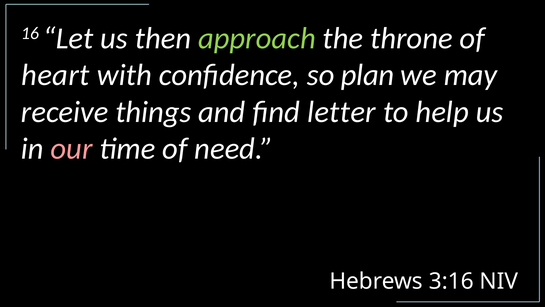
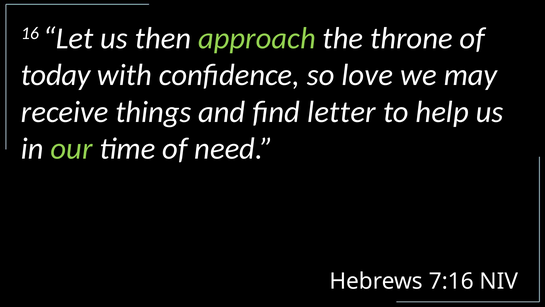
heart: heart -> today
plan: plan -> love
our colour: pink -> light green
3:16: 3:16 -> 7:16
